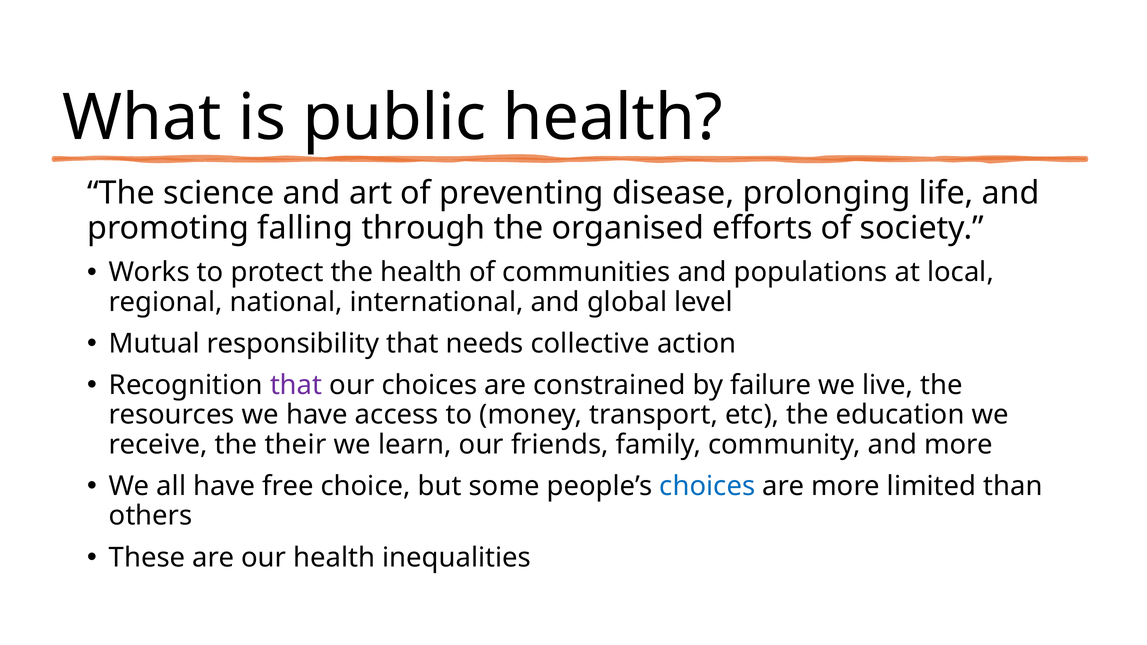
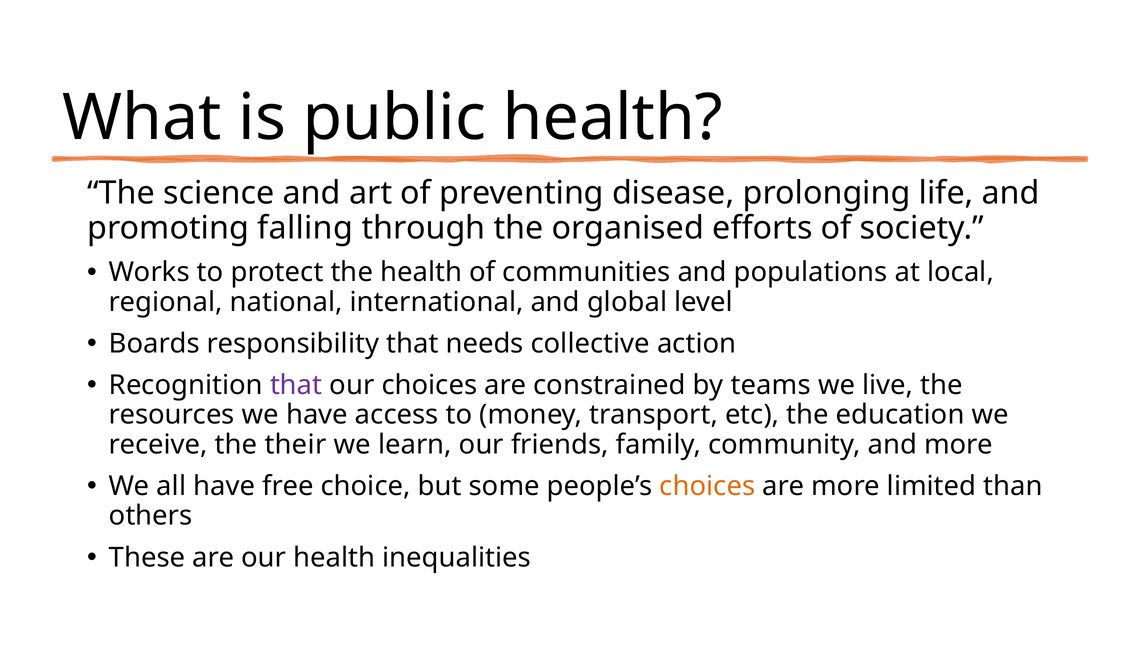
Mutual: Mutual -> Boards
failure: failure -> teams
choices at (707, 486) colour: blue -> orange
